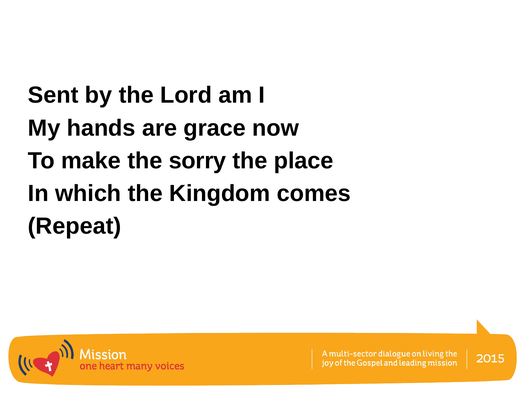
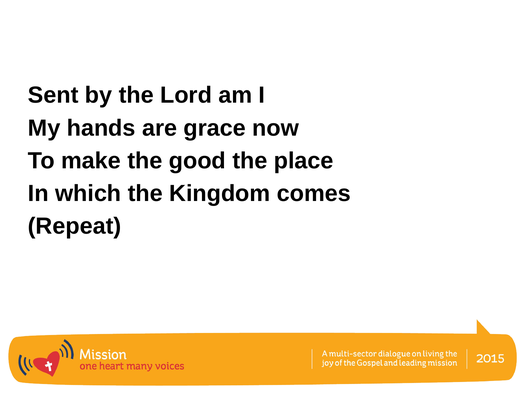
sorry: sorry -> good
